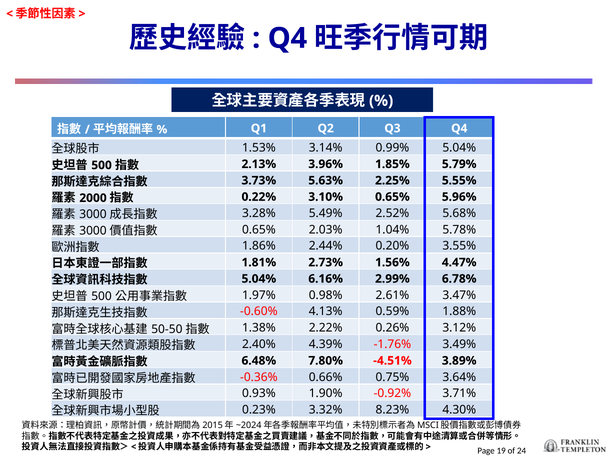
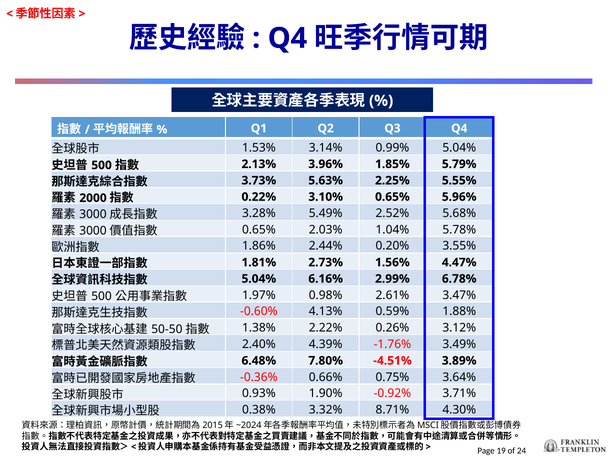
0.23%: 0.23% -> 0.38%
8.23%: 8.23% -> 8.71%
